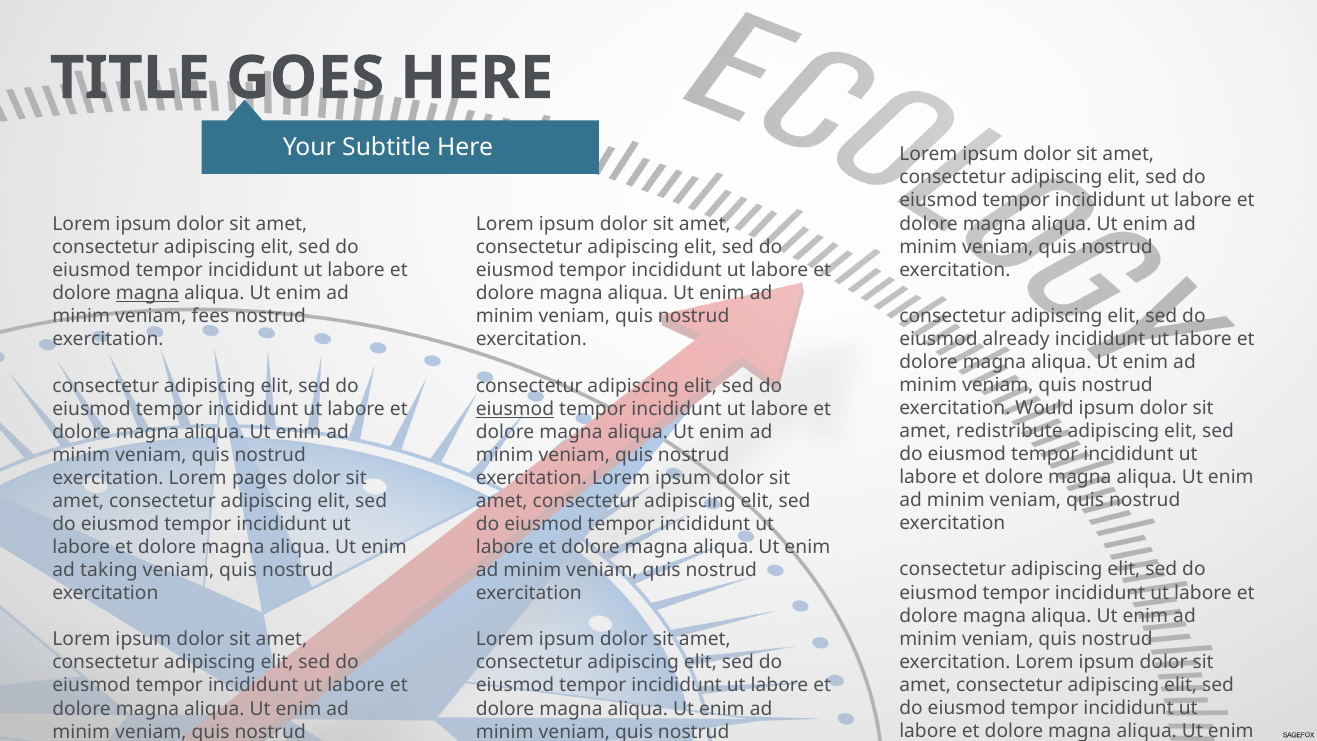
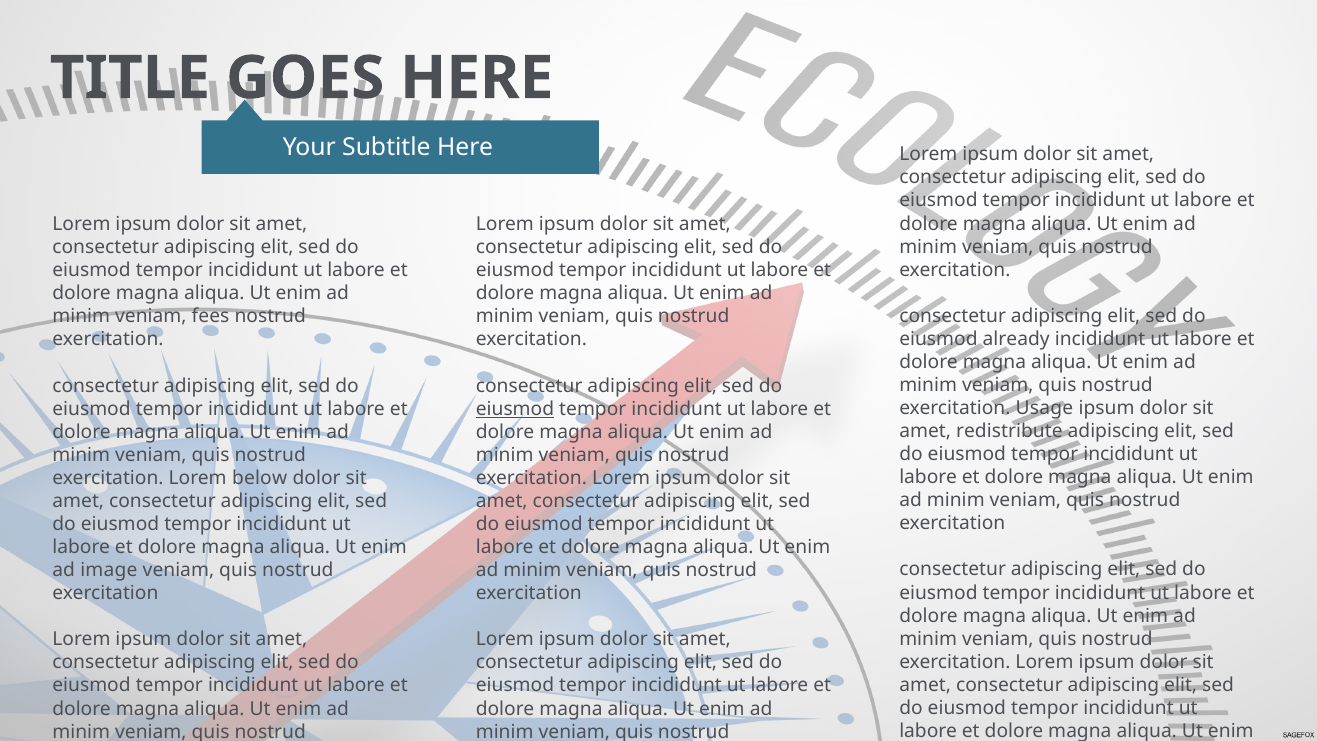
magna at (148, 293) underline: present -> none
Would: Would -> Usage
pages: pages -> below
taking: taking -> image
